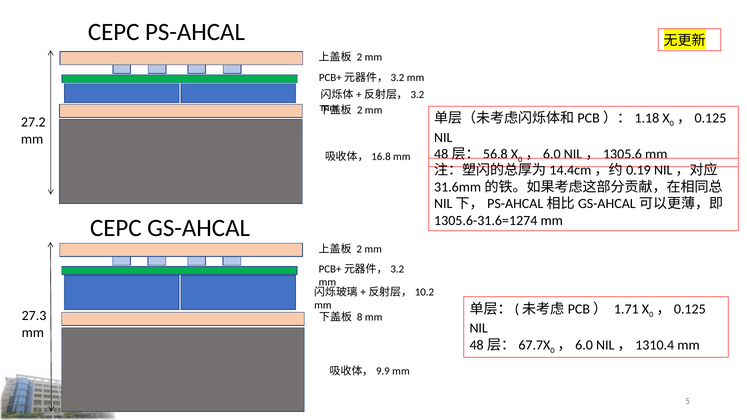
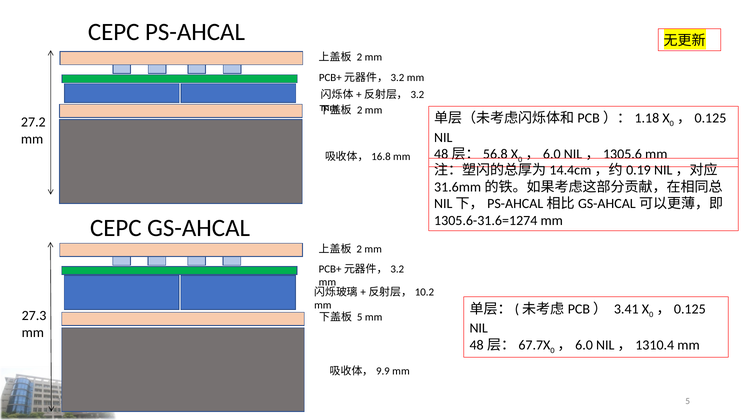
1.71: 1.71 -> 3.41
8 at (360, 317): 8 -> 5
